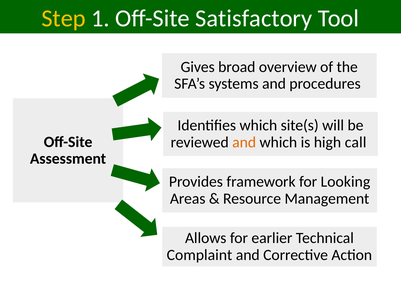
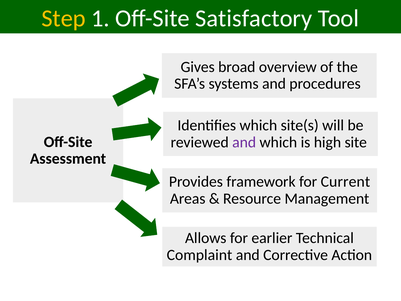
and at (244, 142) colour: orange -> purple
call: call -> site
Looking: Looking -> Current
